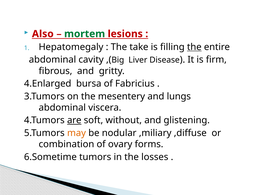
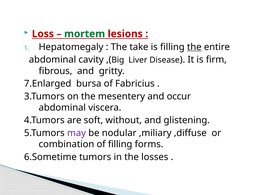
Also: Also -> Loss
4.Enlarged: 4.Enlarged -> 7.Enlarged
lungs: lungs -> occur
are underline: present -> none
may colour: orange -> purple
of ovary: ovary -> filling
